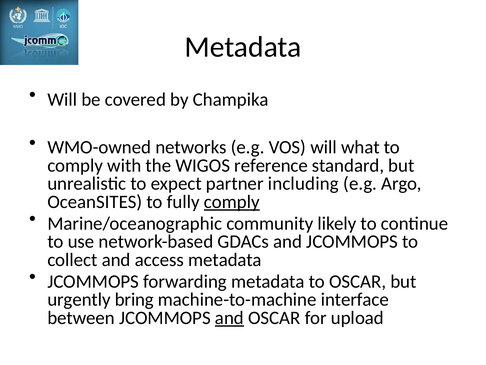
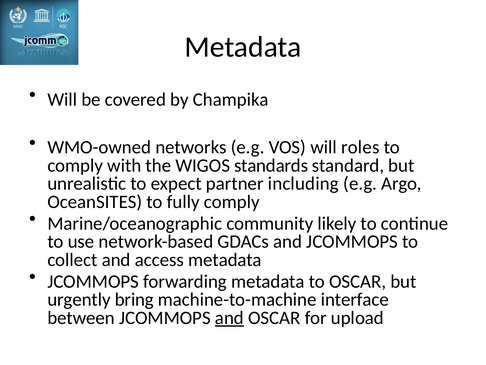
what: what -> roles
reference: reference -> standards
comply at (232, 202) underline: present -> none
